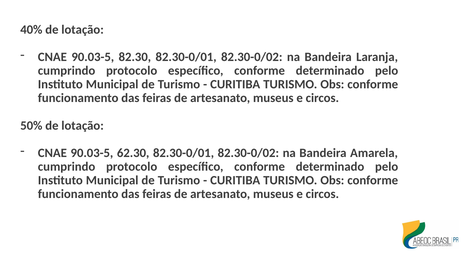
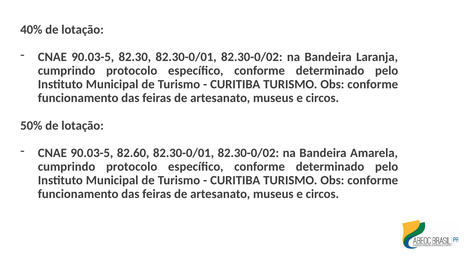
62.30: 62.30 -> 82.60
